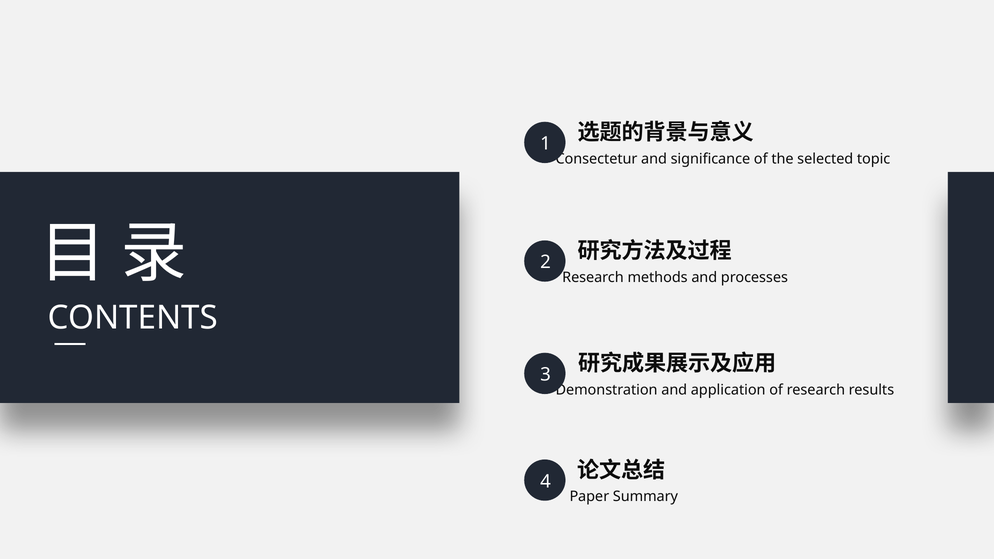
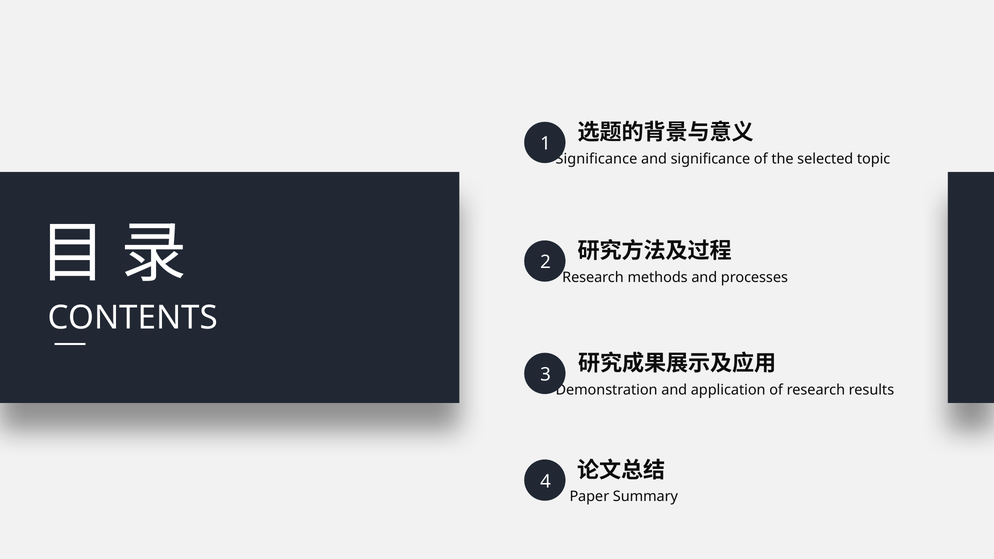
Consectetur at (596, 159): Consectetur -> Significance
